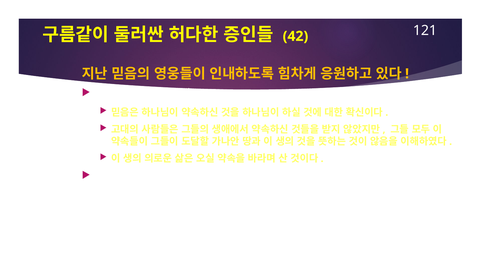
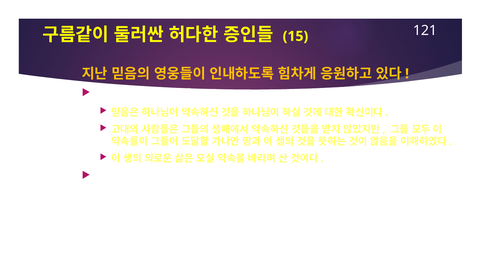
42: 42 -> 15
